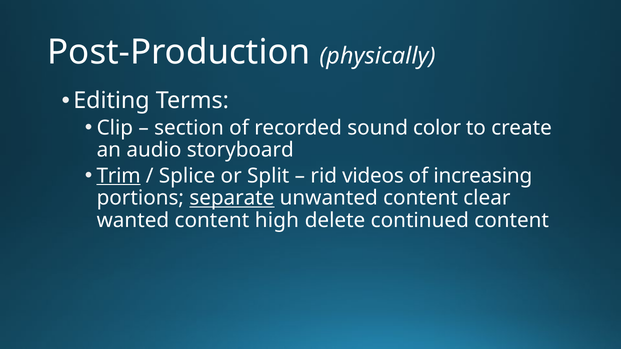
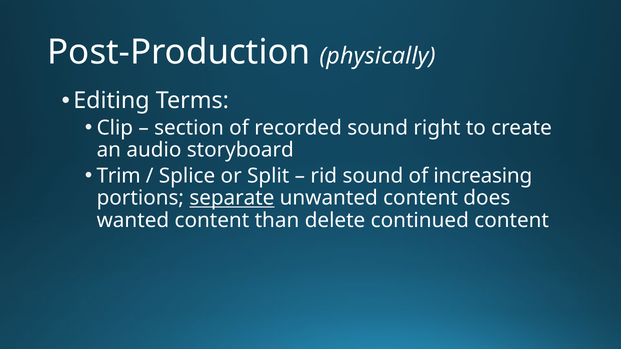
color: color -> right
Trim underline: present -> none
rid videos: videos -> sound
clear: clear -> does
high: high -> than
